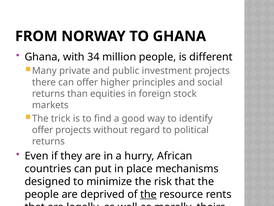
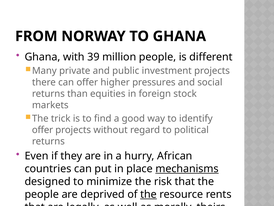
34: 34 -> 39
principles: principles -> pressures
mechanisms underline: none -> present
